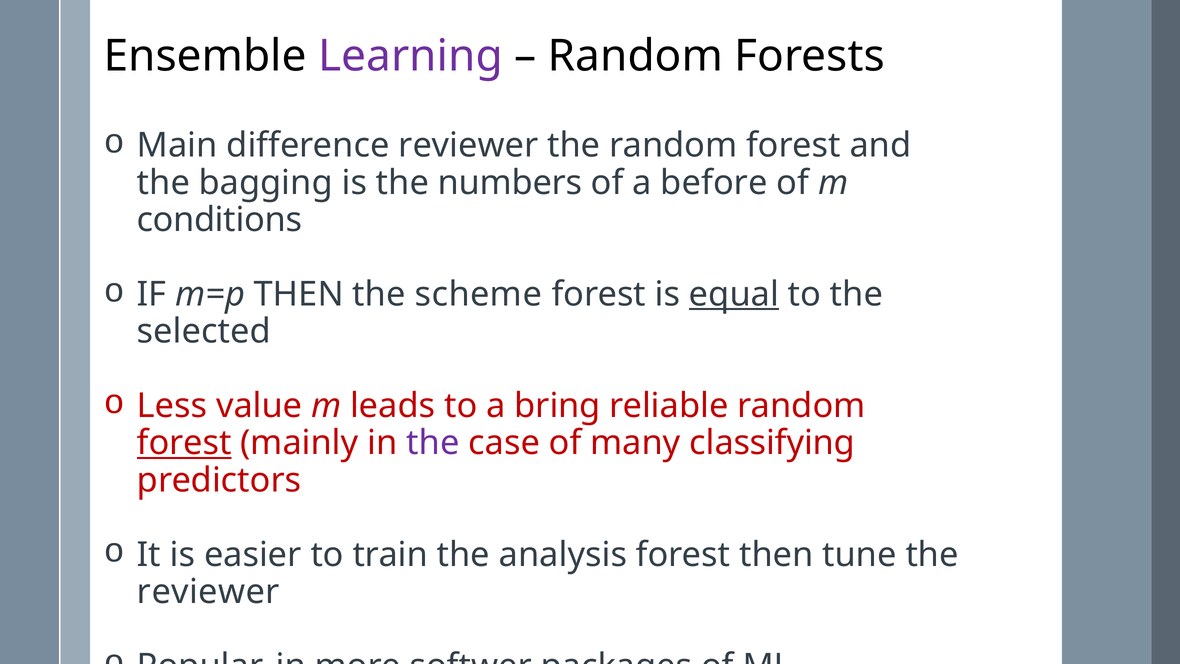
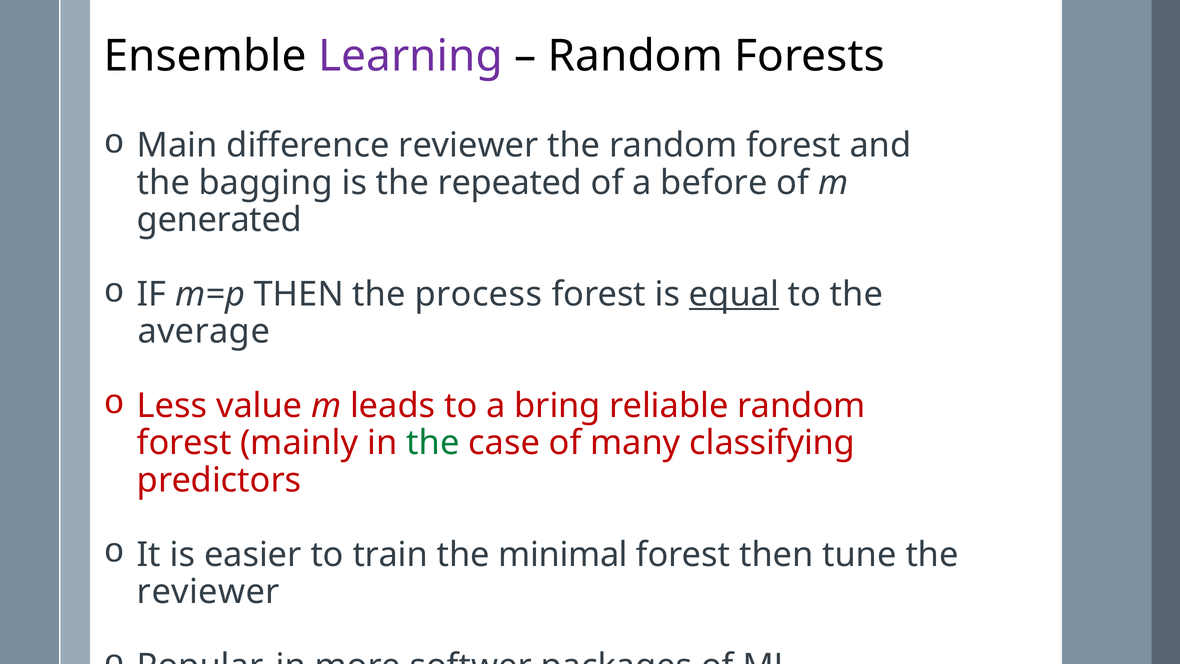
numbers: numbers -> repeated
conditions: conditions -> generated
scheme: scheme -> process
selected: selected -> average
forest at (184, 443) underline: present -> none
the at (433, 443) colour: purple -> green
analysis: analysis -> minimal
